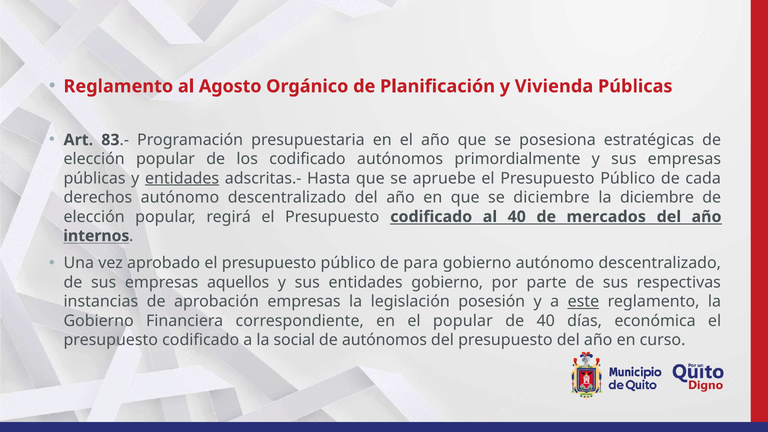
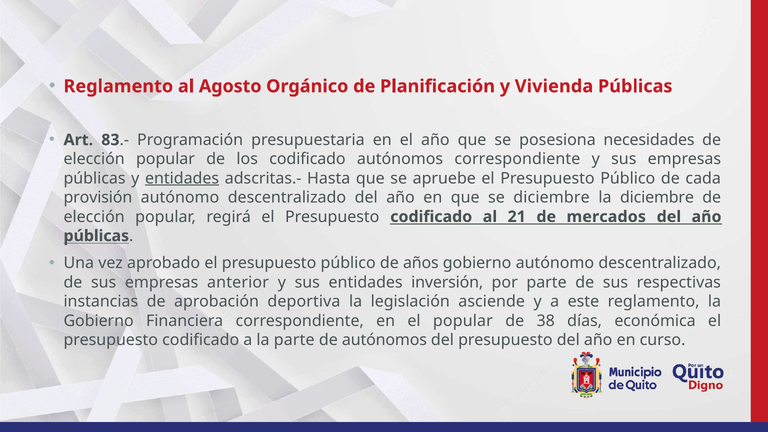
estratégicas: estratégicas -> necesidades
autónomos primordialmente: primordialmente -> correspondiente
derechos: derechos -> provisión
al 40: 40 -> 21
internos at (96, 236): internos -> públicas
para: para -> años
aquellos: aquellos -> anterior
entidades gobierno: gobierno -> inversión
aprobación empresas: empresas -> deportiva
posesión: posesión -> asciende
este underline: present -> none
de 40: 40 -> 38
la social: social -> parte
